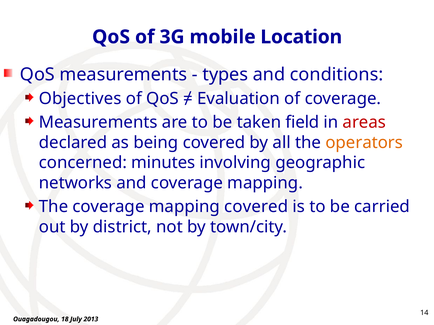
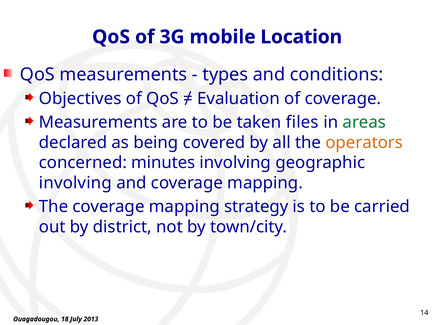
field: field -> files
areas colour: red -> green
networks at (75, 183): networks -> involving
mapping covered: covered -> strategy
